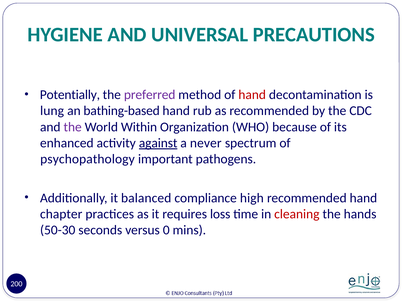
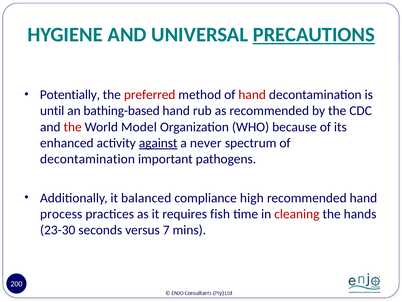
PRECAUTIONS underline: none -> present
preferred colour: purple -> red
lung: lung -> until
the at (73, 127) colour: purple -> red
Within: Within -> Model
psychopathology at (87, 159): psychopathology -> decontamination
chapter: chapter -> process
loss: loss -> fish
50-30: 50-30 -> 23-30
0: 0 -> 7
